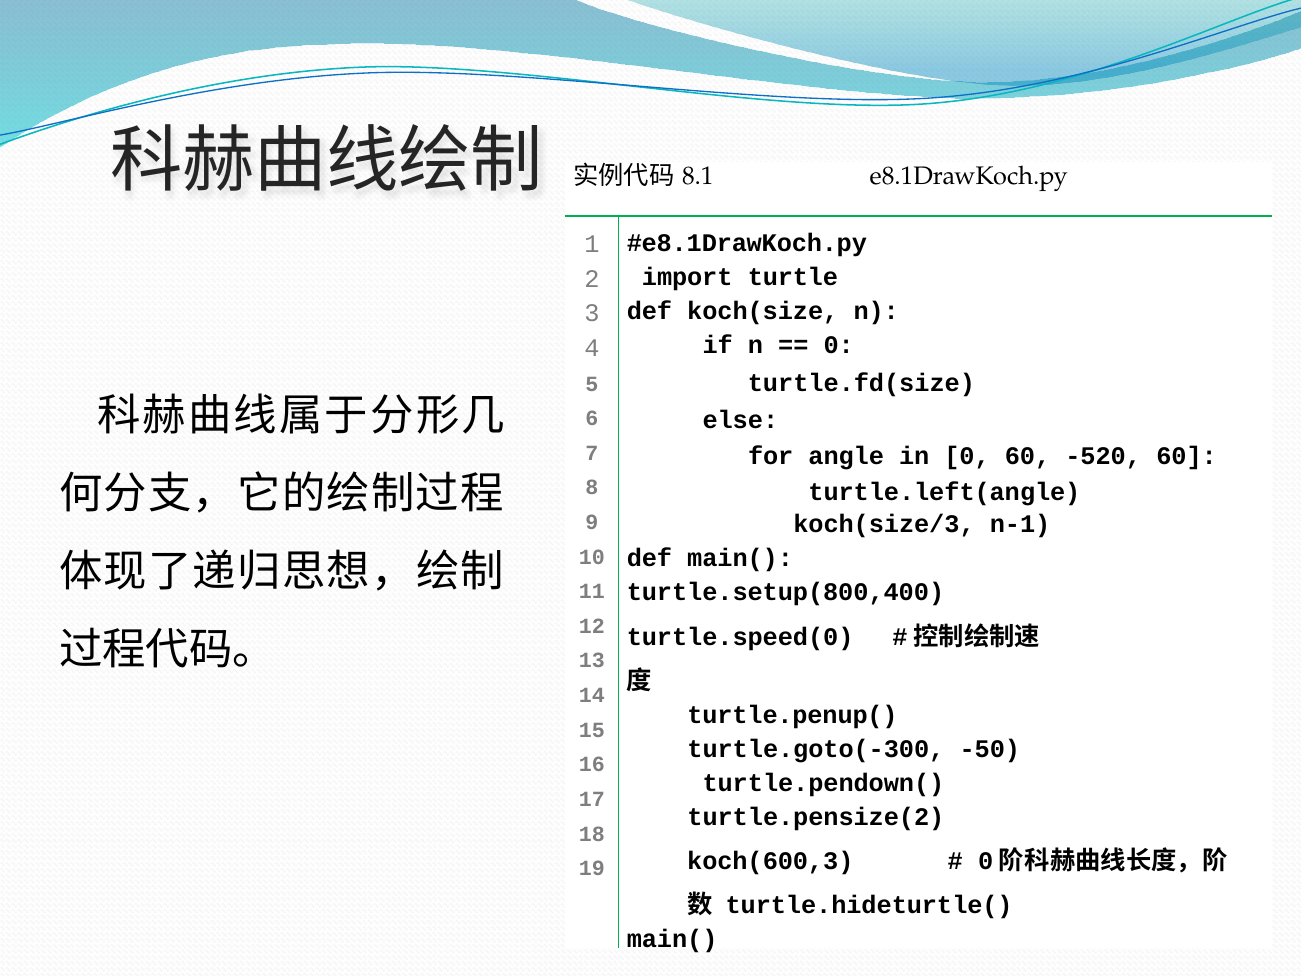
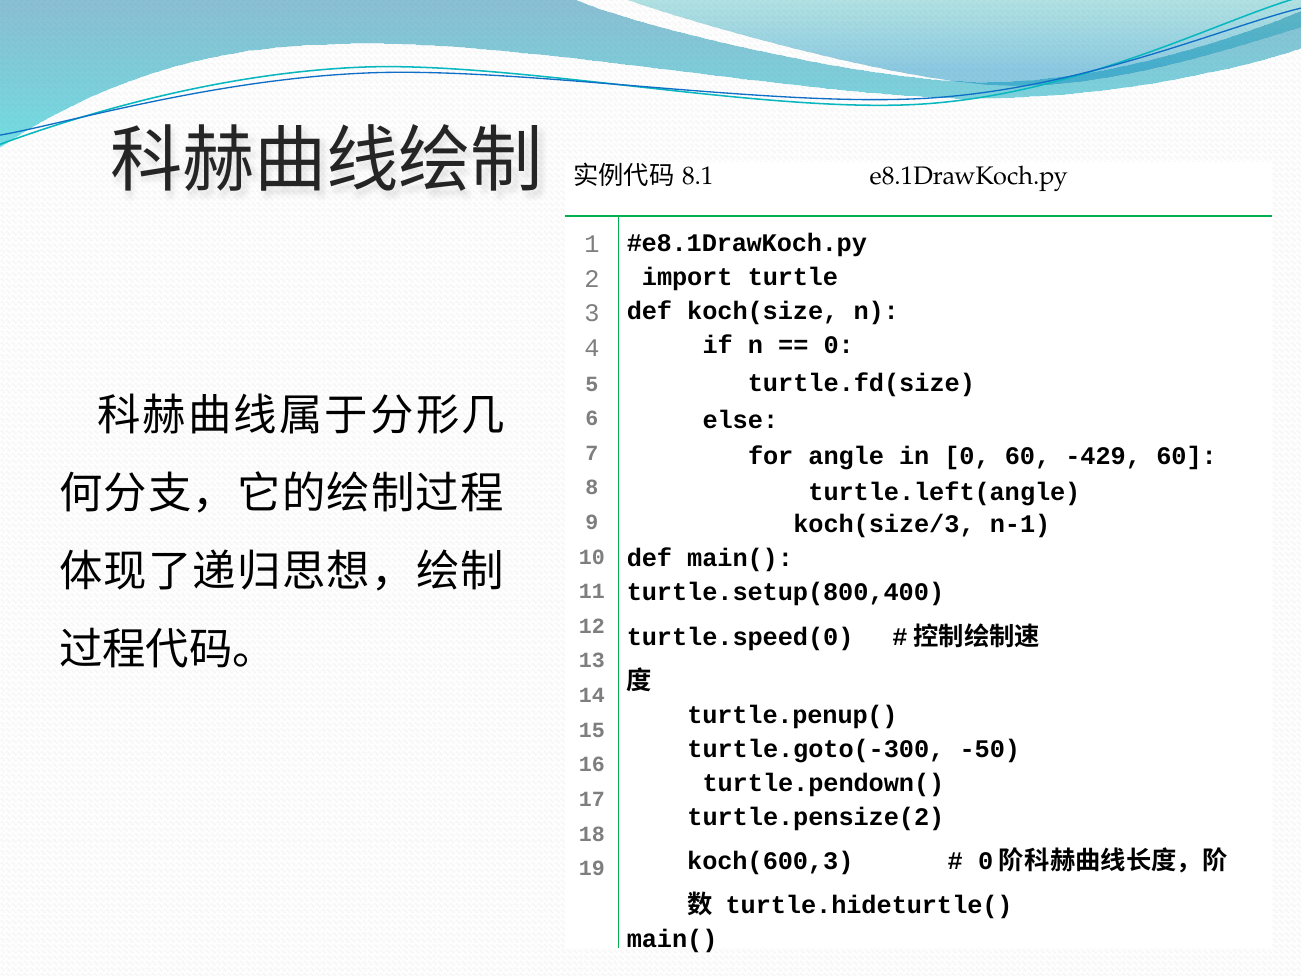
-520: -520 -> -429
